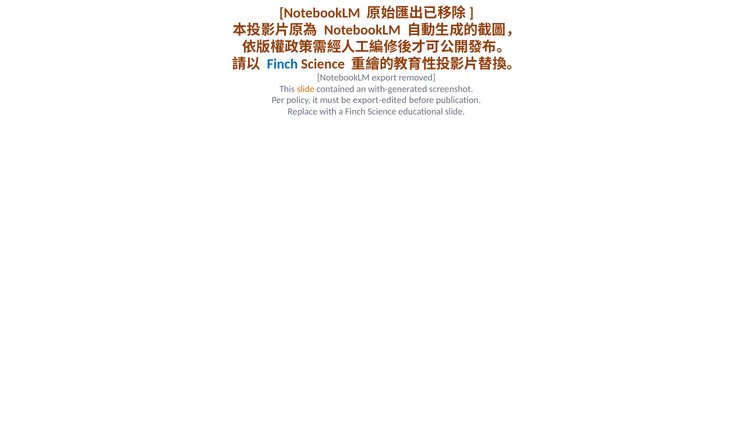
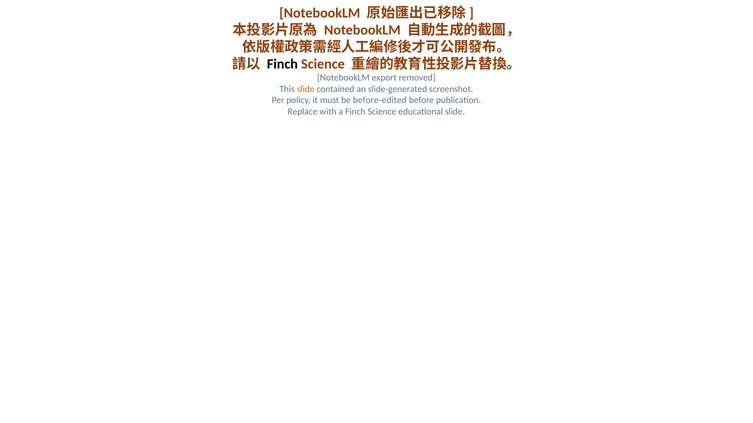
Finch at (282, 64) colour: blue -> black
with-generated: with-generated -> slide-generated
export-edited: export-edited -> before-edited
